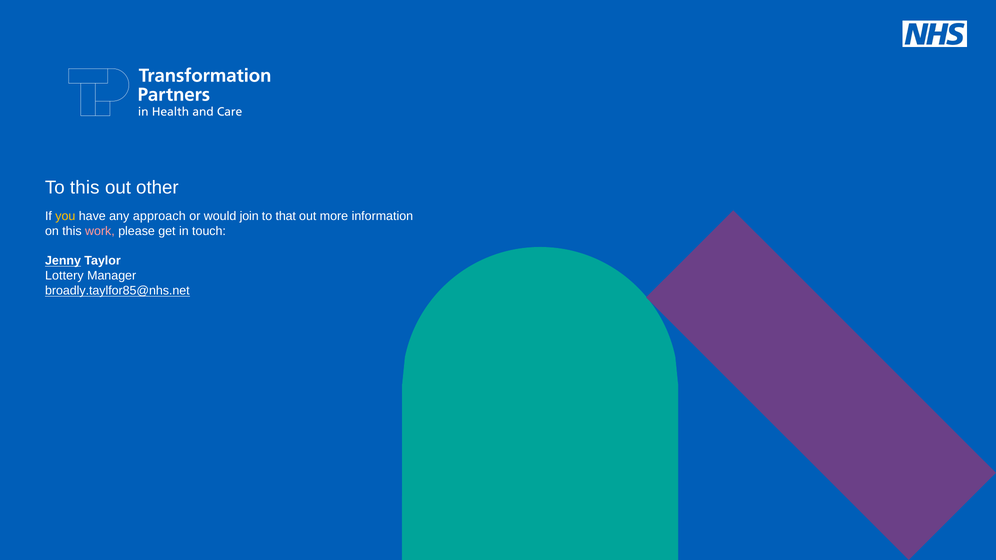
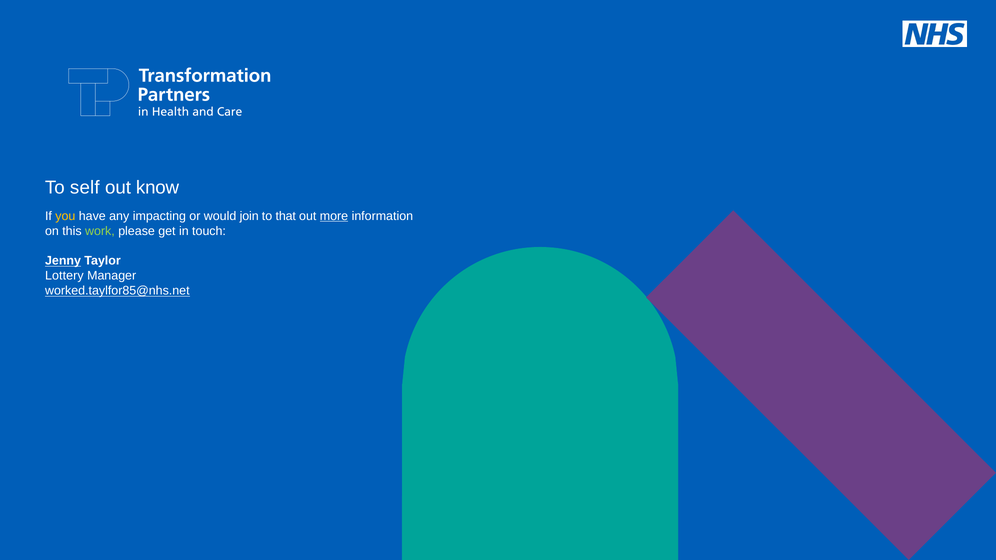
To this: this -> self
other: other -> know
approach: approach -> impacting
more underline: none -> present
work colour: pink -> light green
broadly.taylfor85@nhs.net: broadly.taylfor85@nhs.net -> worked.taylfor85@nhs.net
